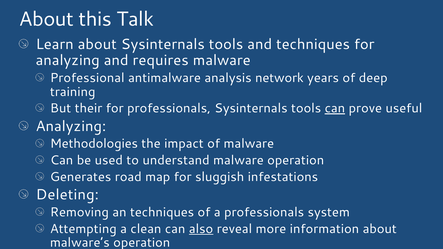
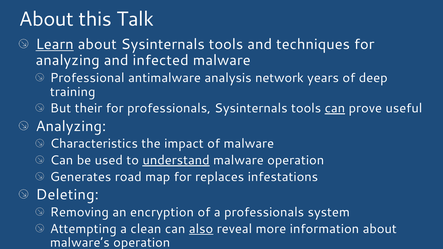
Learn underline: none -> present
requires: requires -> infected
Methodologies: Methodologies -> Characteristics
understand underline: none -> present
sluggish: sluggish -> replaces
an techniques: techniques -> encryption
